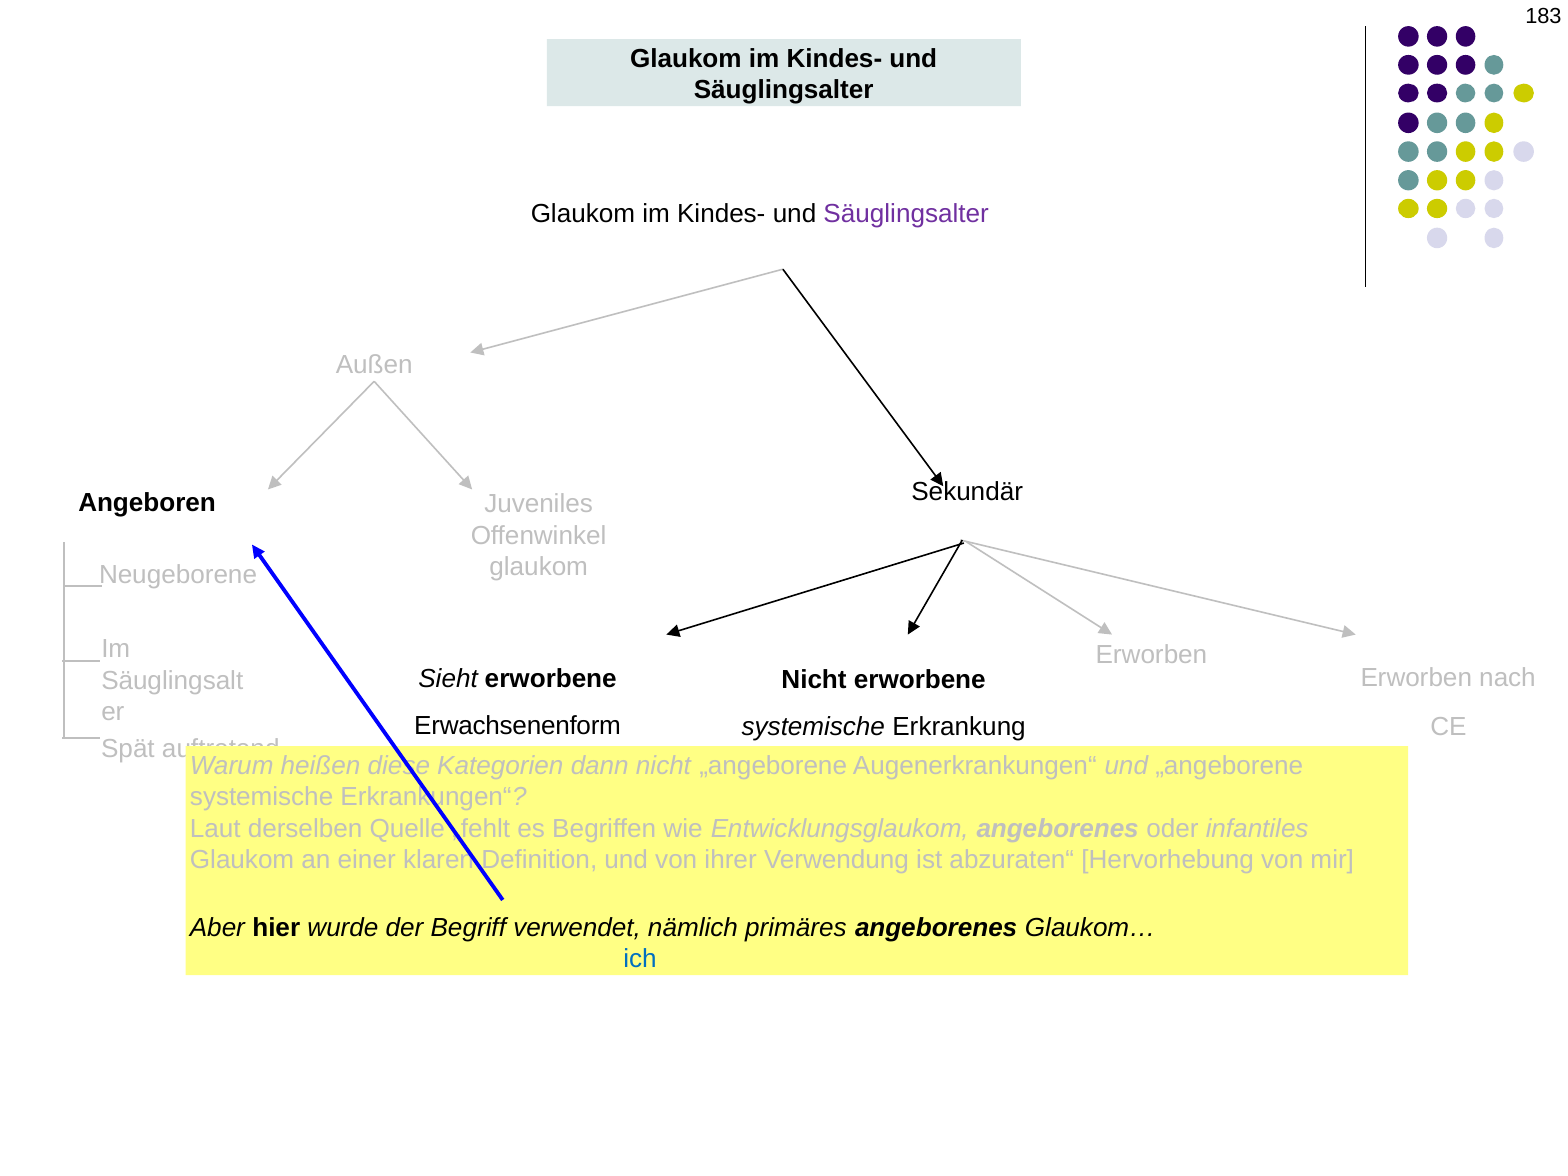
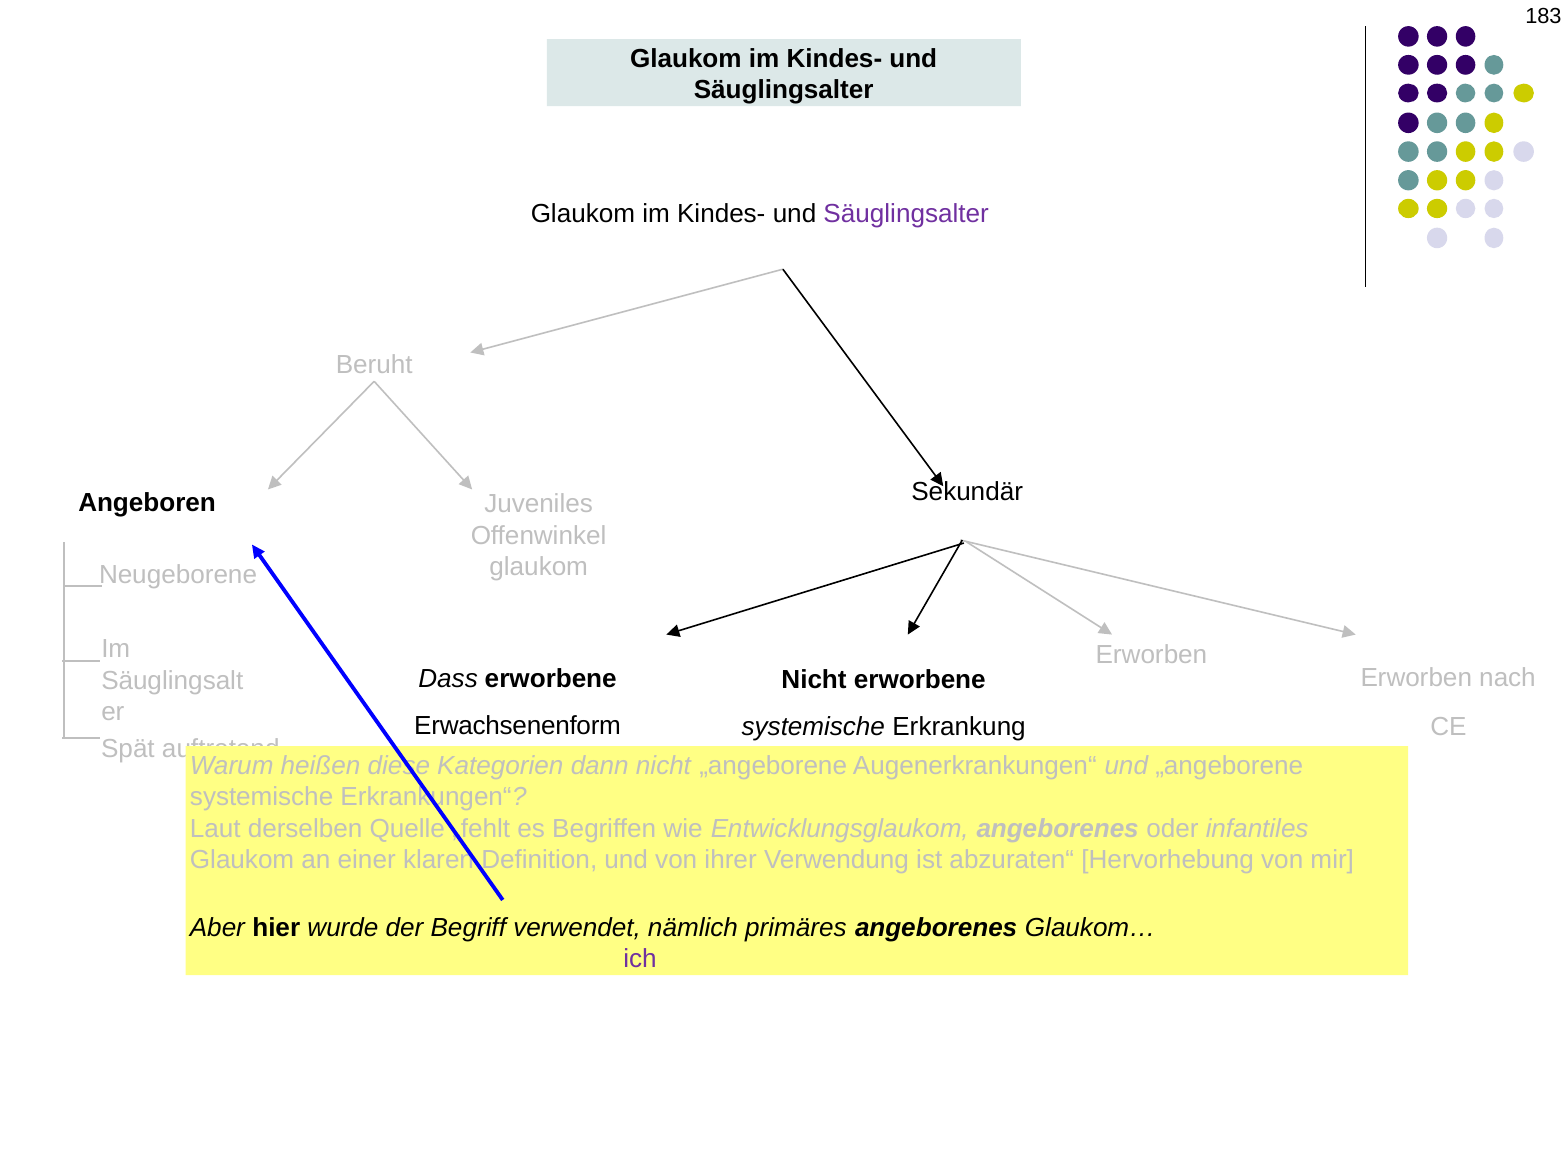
Außen: Außen -> Beruht
Sieht at (448, 679): Sieht -> Dass
ich at (640, 959) colour: blue -> purple
